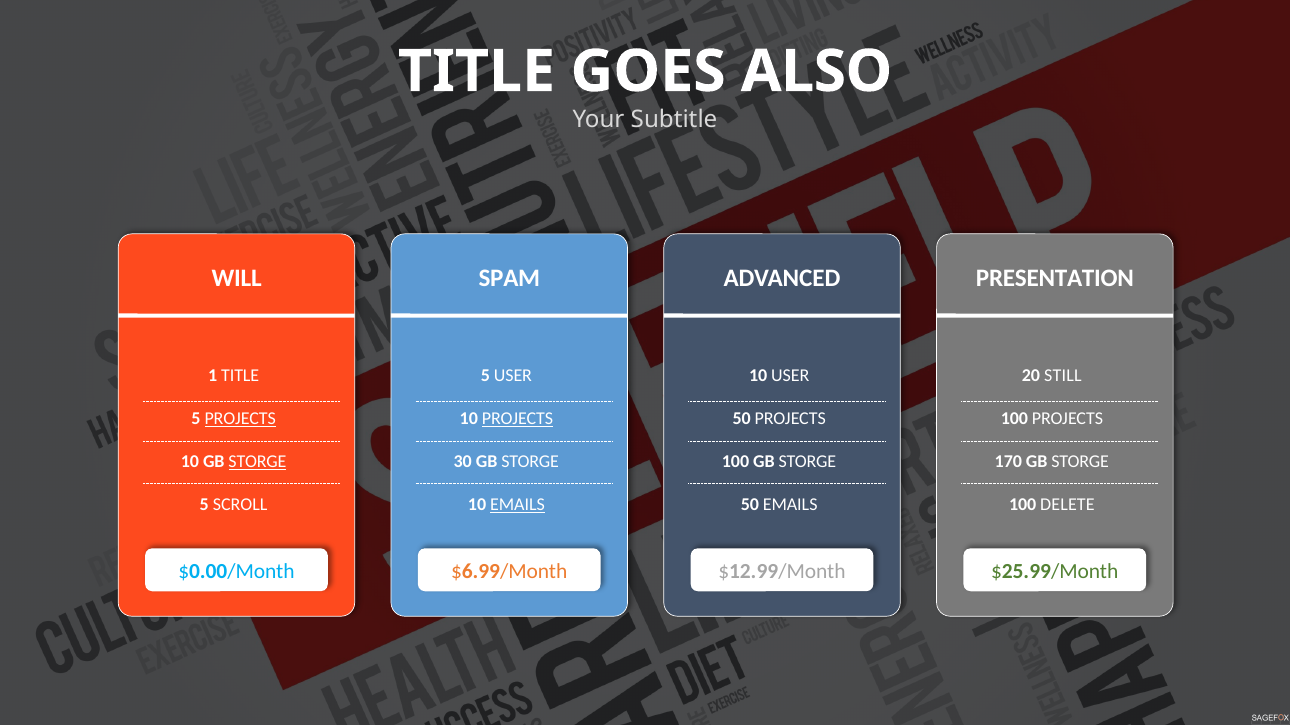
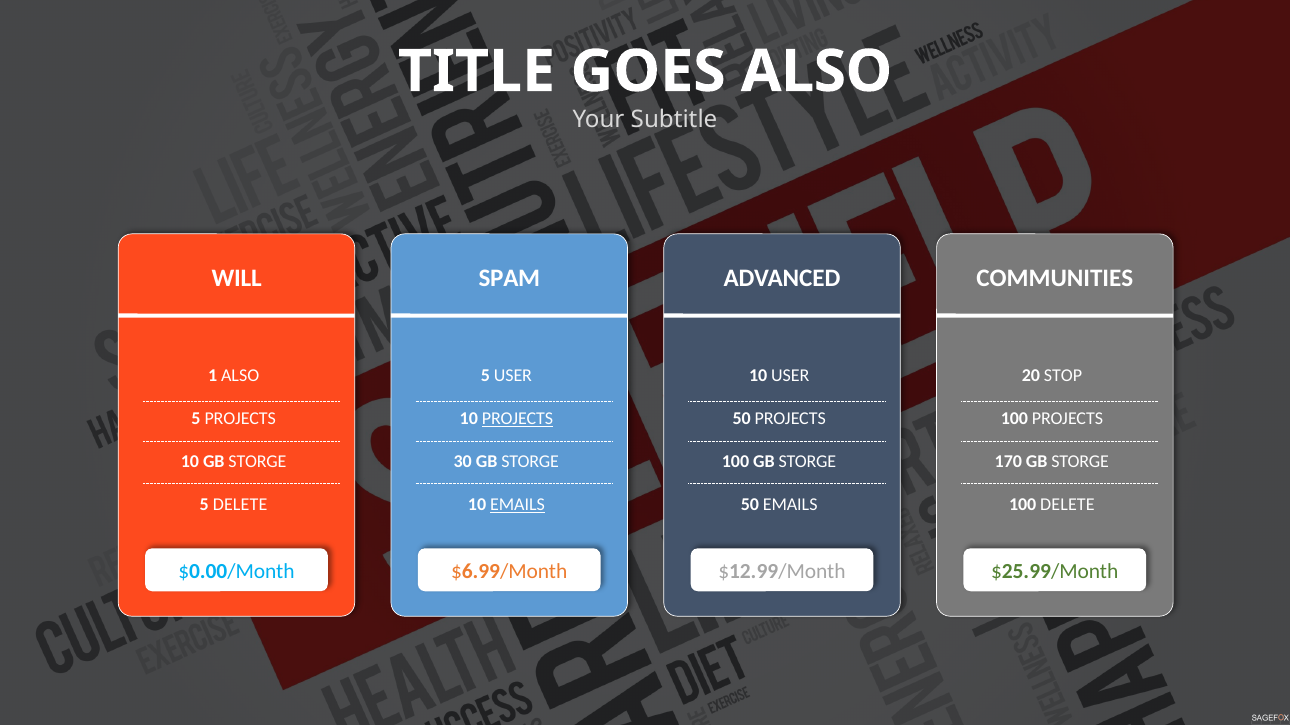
PRESENTATION: PRESENTATION -> COMMUNITIES
1 TITLE: TITLE -> ALSO
STILL: STILL -> STOP
PROJECTS at (240, 419) underline: present -> none
STORGE at (257, 462) underline: present -> none
5 SCROLL: SCROLL -> DELETE
